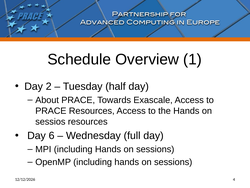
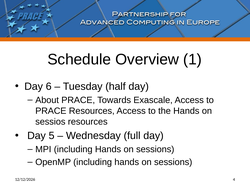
2: 2 -> 6
6: 6 -> 5
